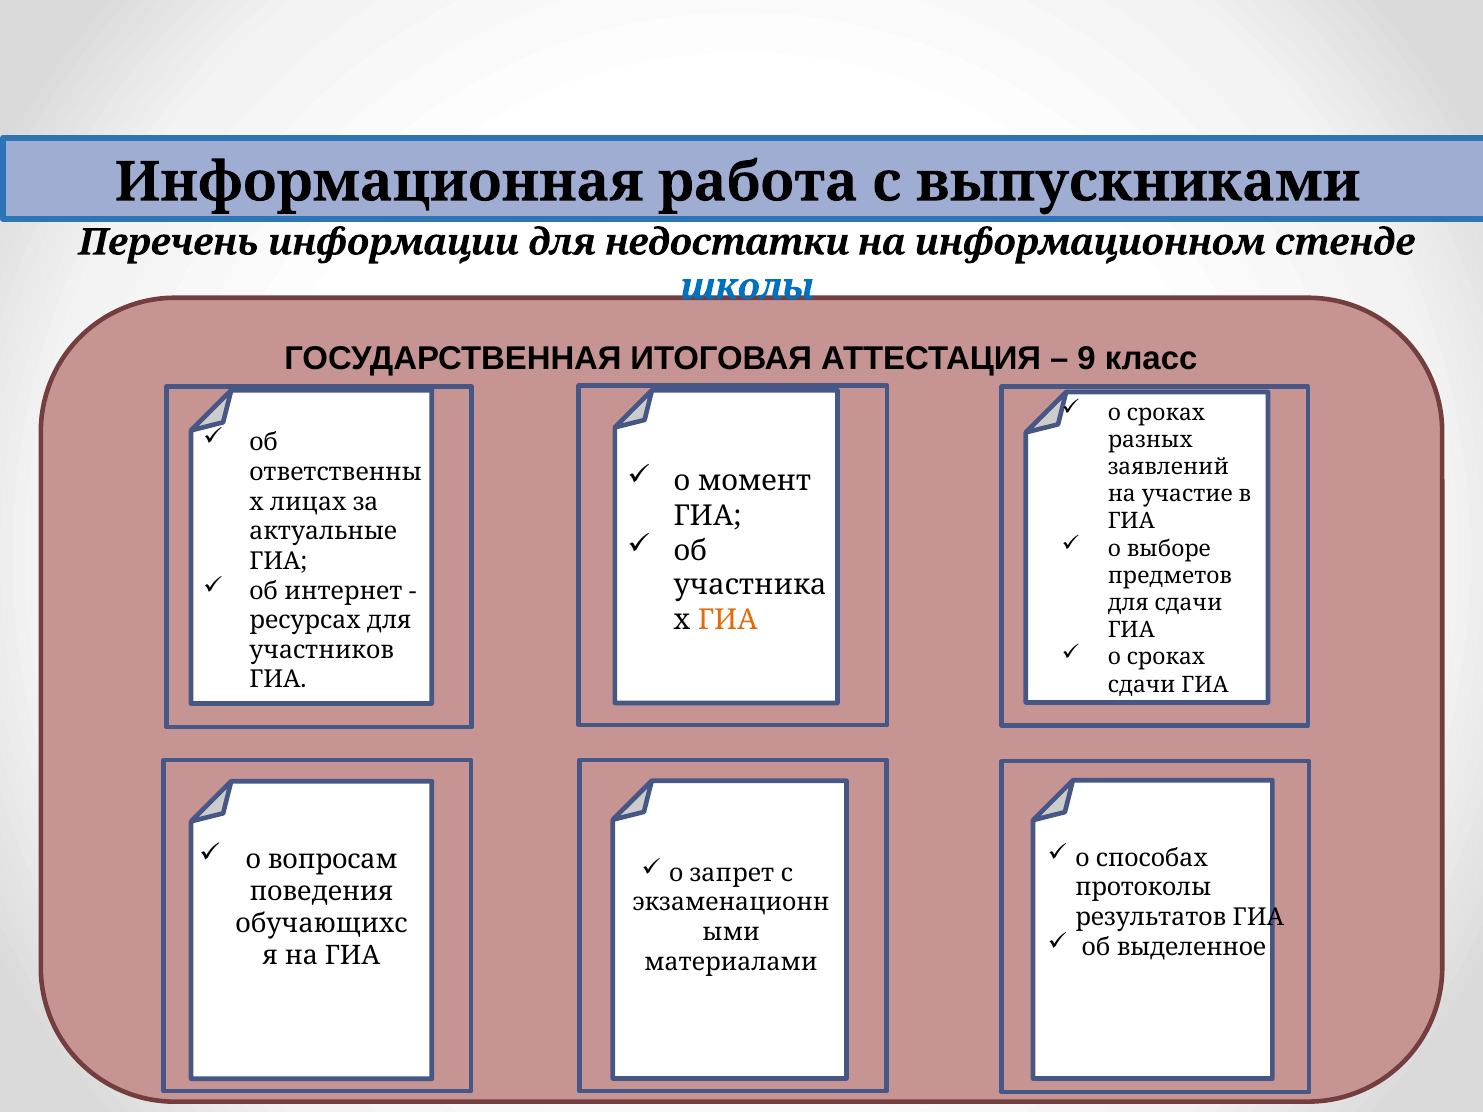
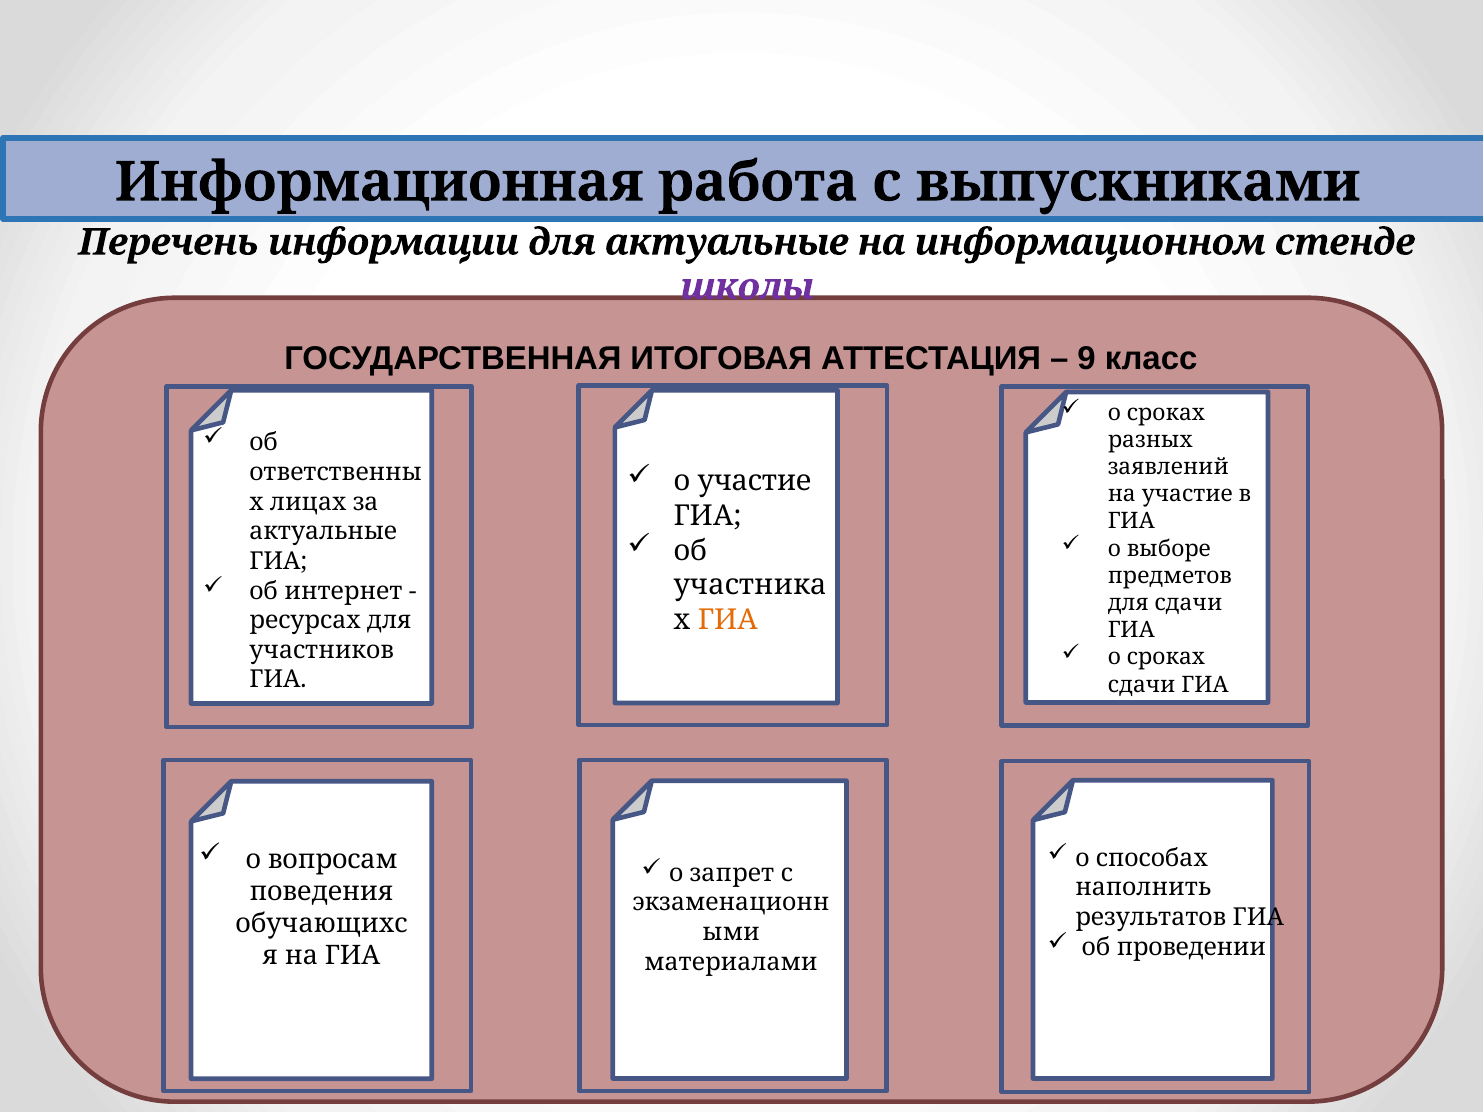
для недостатки: недостатки -> актуальные
школы colour: blue -> purple
о момент: момент -> участие
протоколы: протоколы -> наполнить
выделенное: выделенное -> проведении
